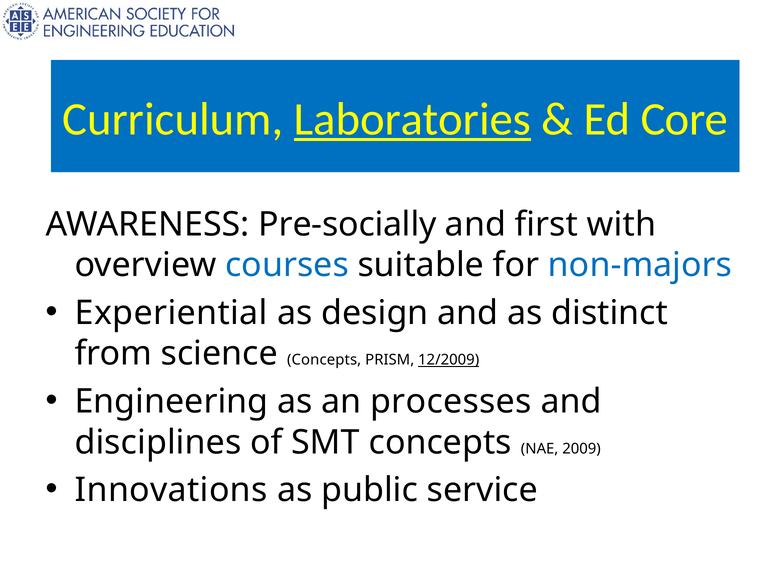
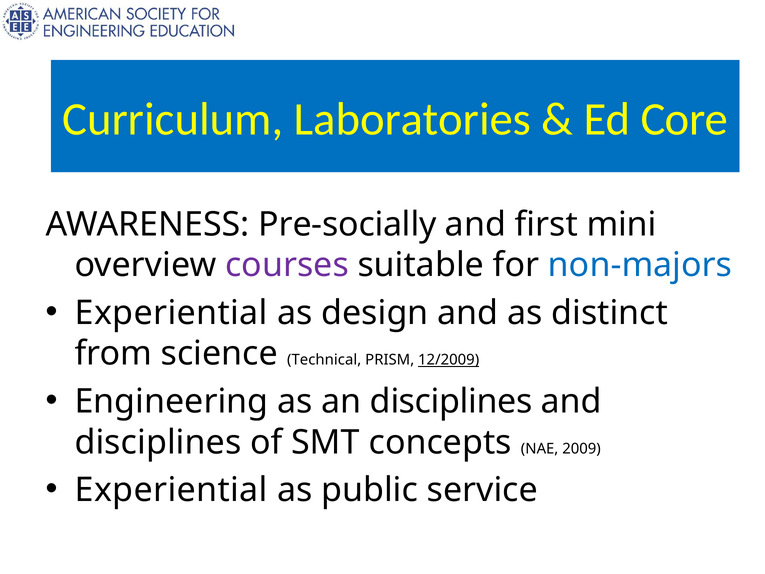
Laboratories underline: present -> none
with: with -> mini
courses colour: blue -> purple
science Concepts: Concepts -> Technical
an processes: processes -> disciplines
Innovations at (171, 490): Innovations -> Experiential
